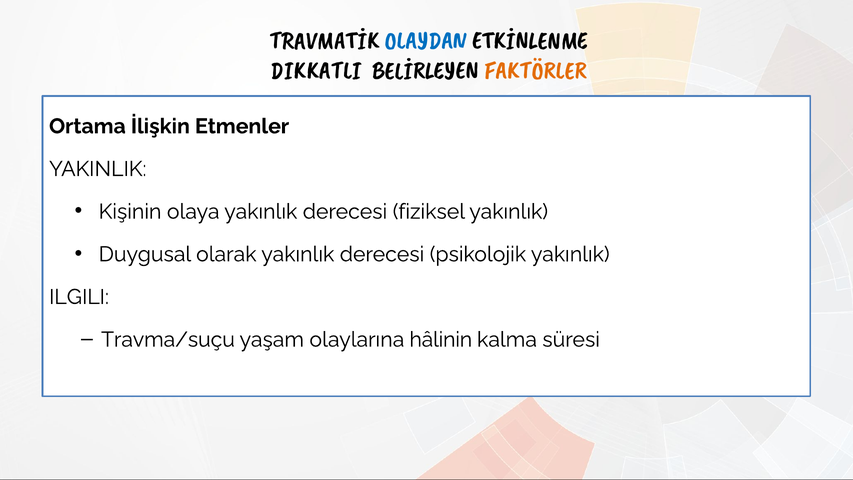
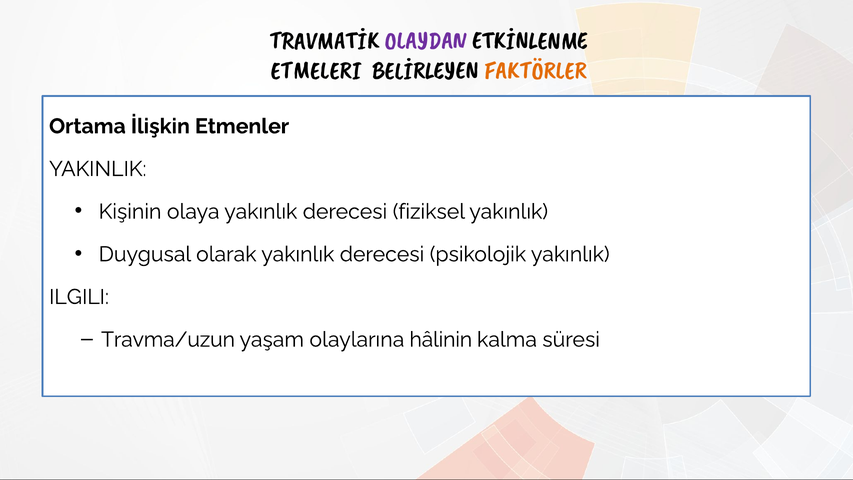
OLAYDAN colour: blue -> purple
DIKKATLI: DIKKATLI -> ETMELERI
Travma/suçu: Travma/suçu -> Travma/uzun
